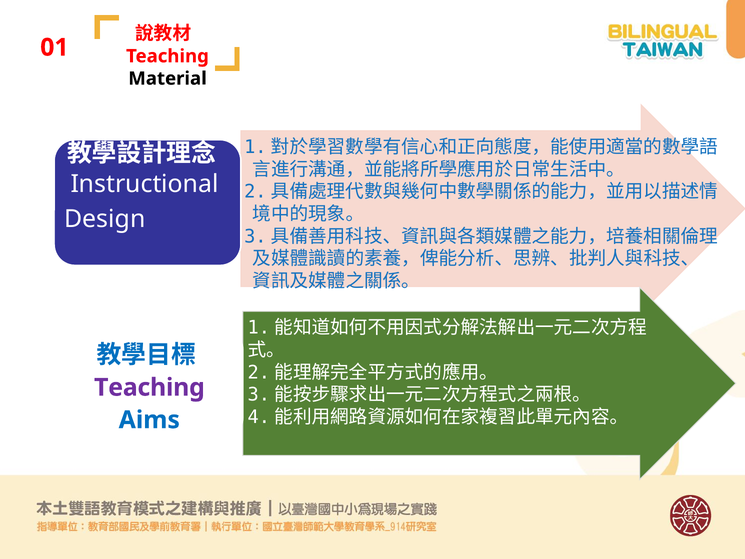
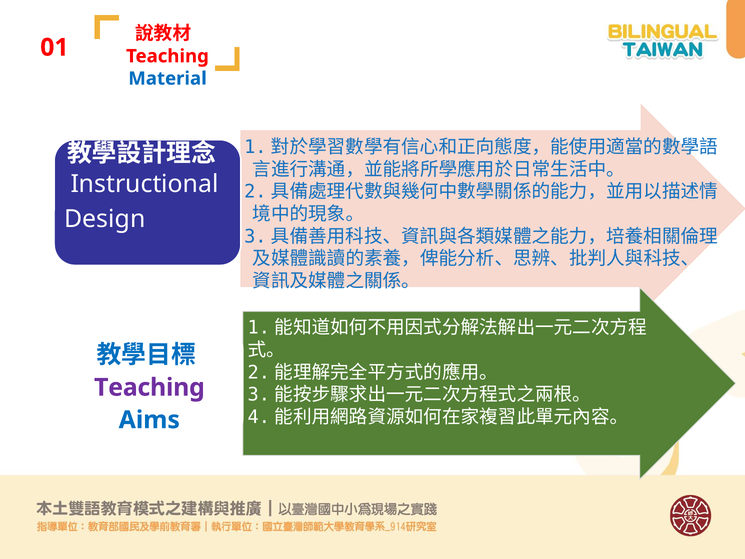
Material colour: black -> blue
